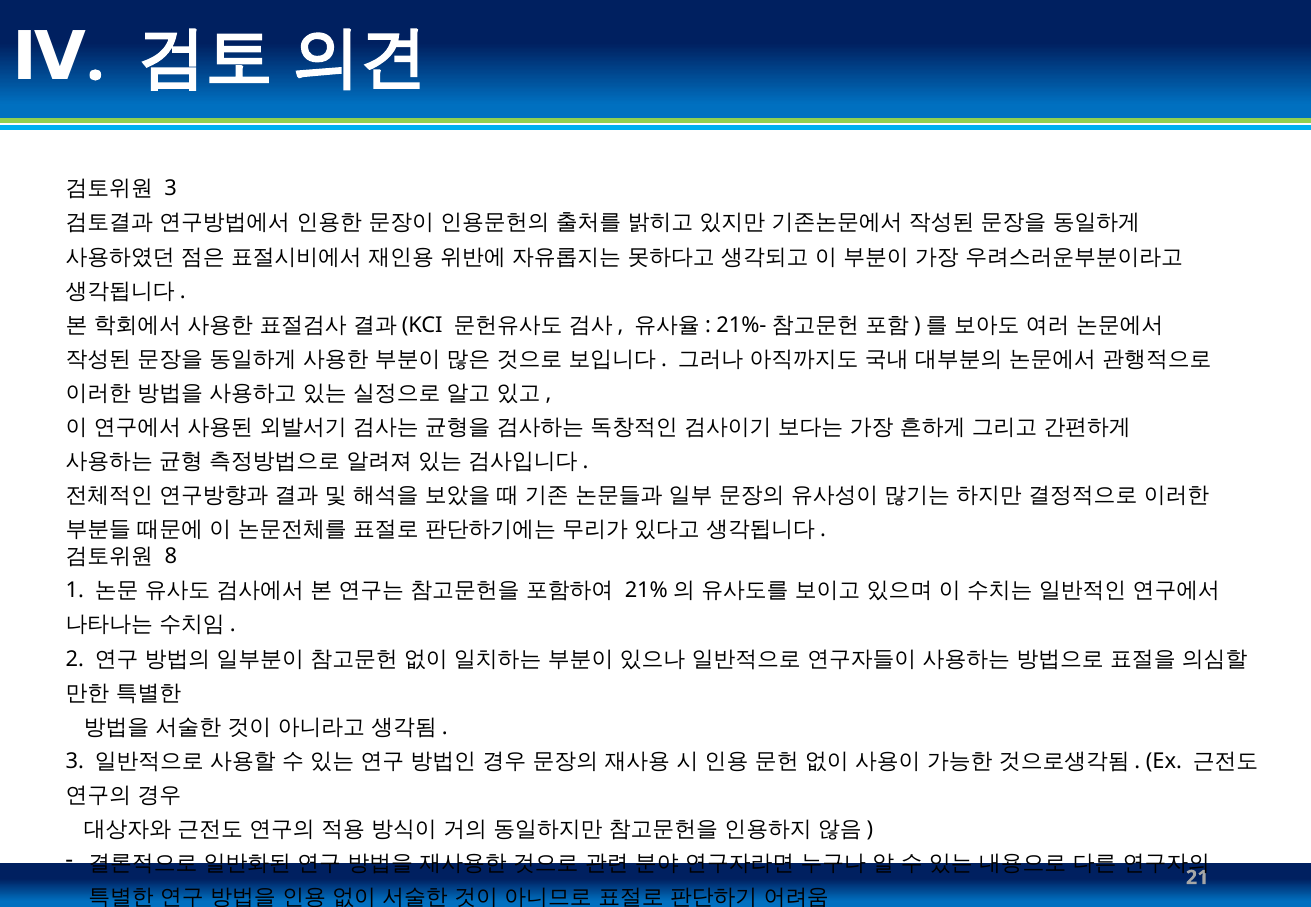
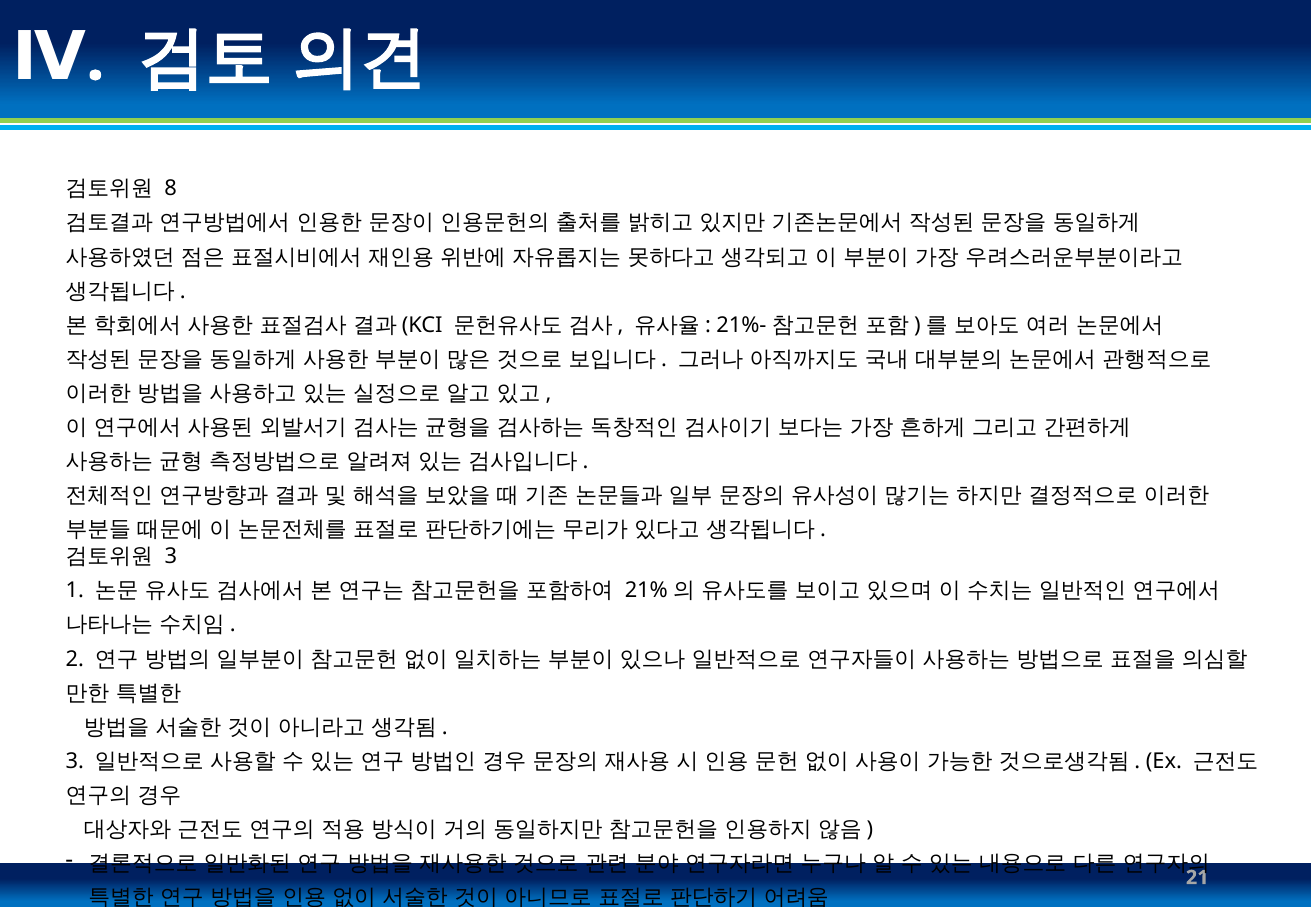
3 at (171, 189): 3 -> 8
8 at (171, 557): 8 -> 3
